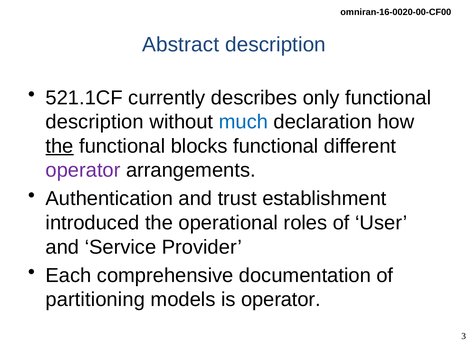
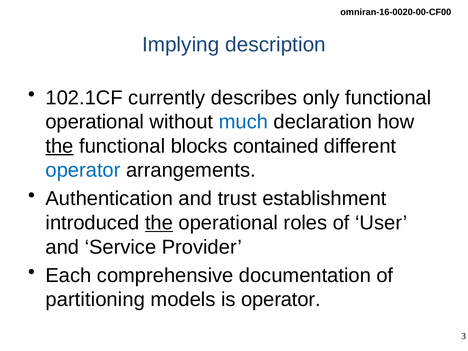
Abstract: Abstract -> Implying
521.1CF: 521.1CF -> 102.1CF
description at (95, 122): description -> operational
blocks functional: functional -> contained
operator at (83, 170) colour: purple -> blue
the at (159, 223) underline: none -> present
